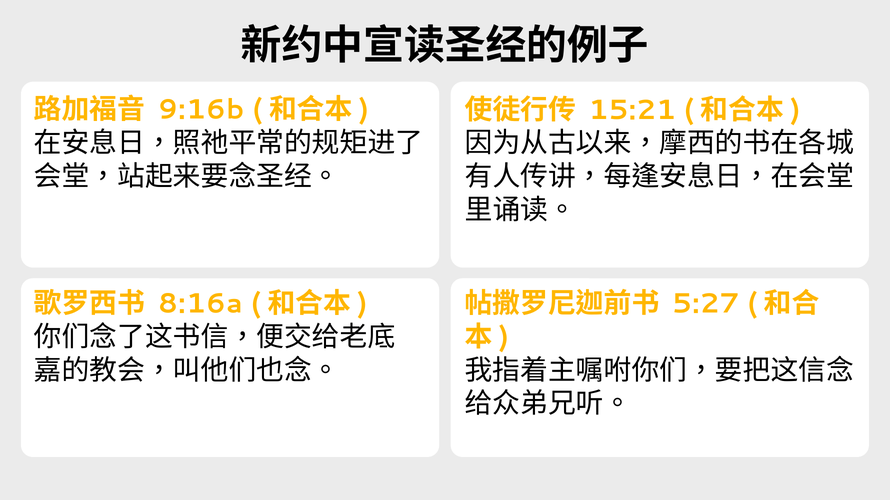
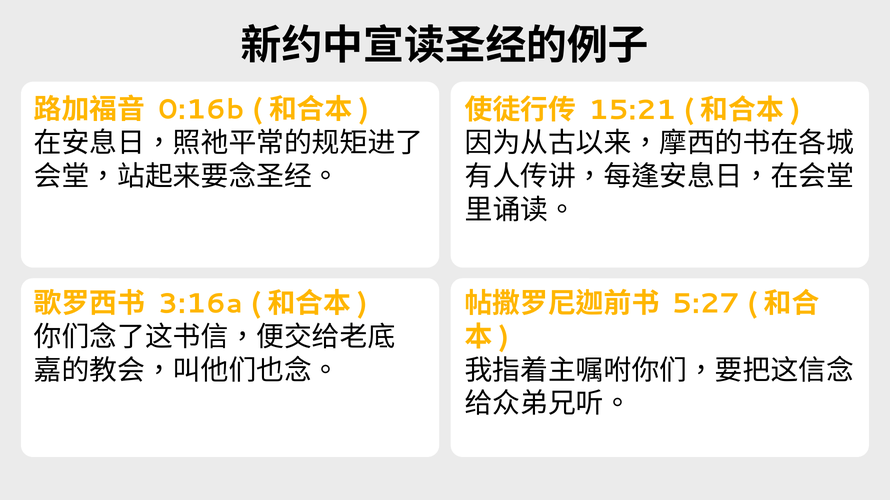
9:16b: 9:16b -> 0:16b
8:16a: 8:16a -> 3:16a
